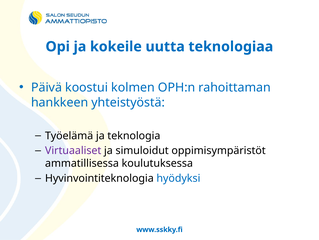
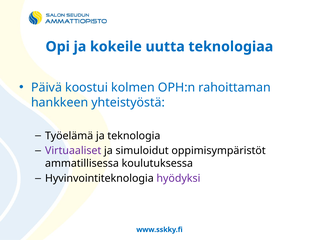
hyödyksi colour: blue -> purple
